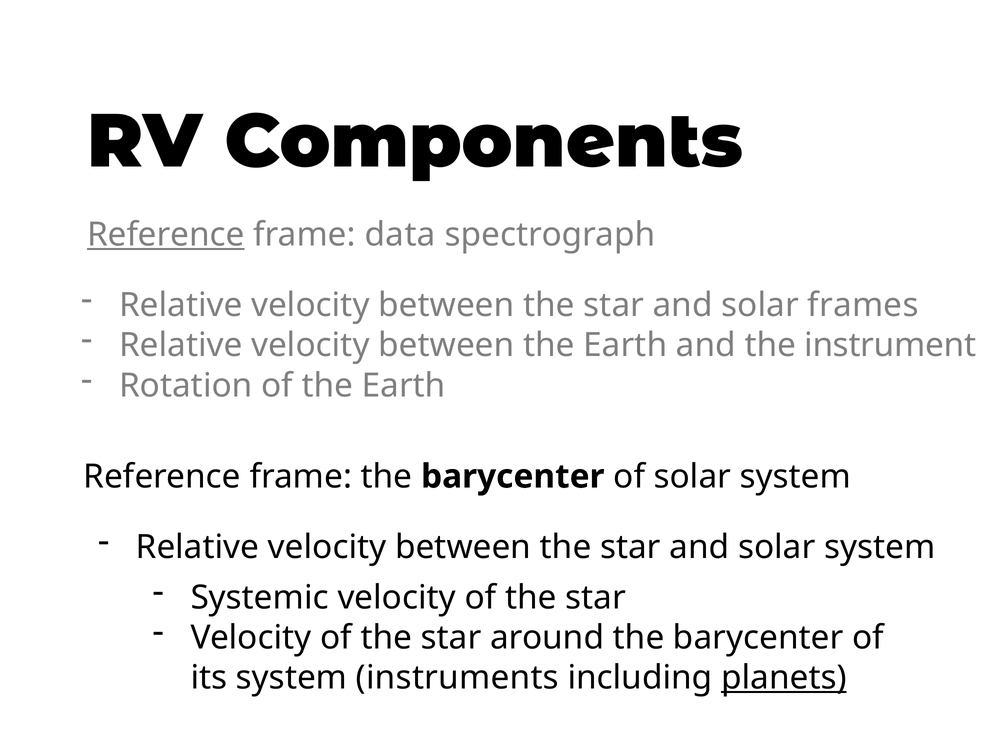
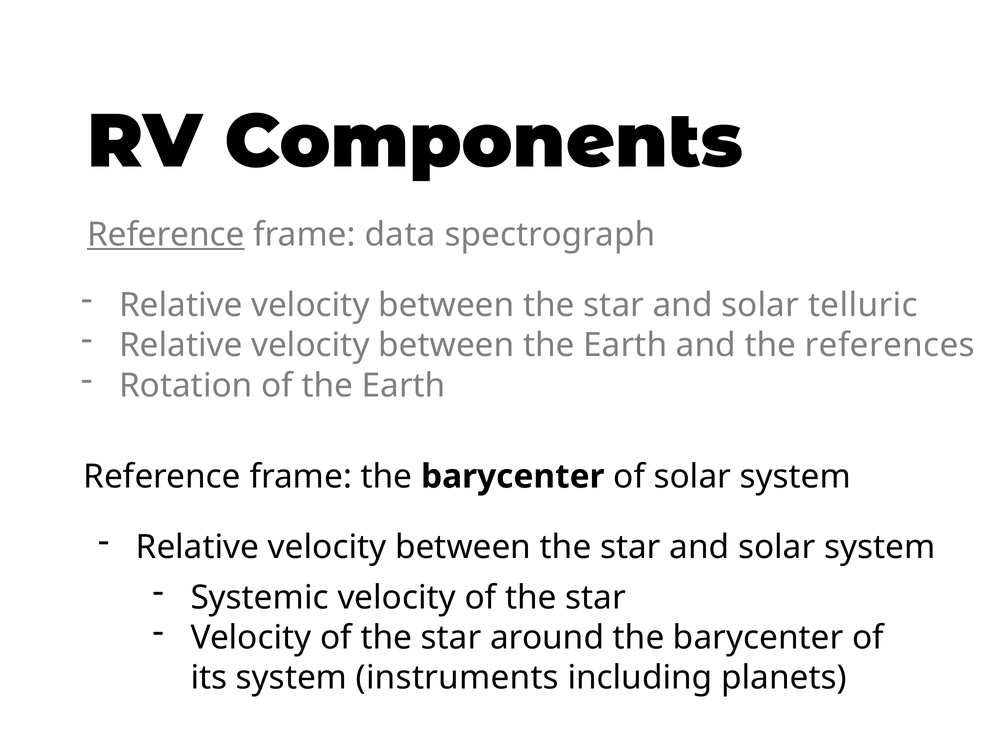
frames: frames -> telluric
instrument: instrument -> references
planets underline: present -> none
